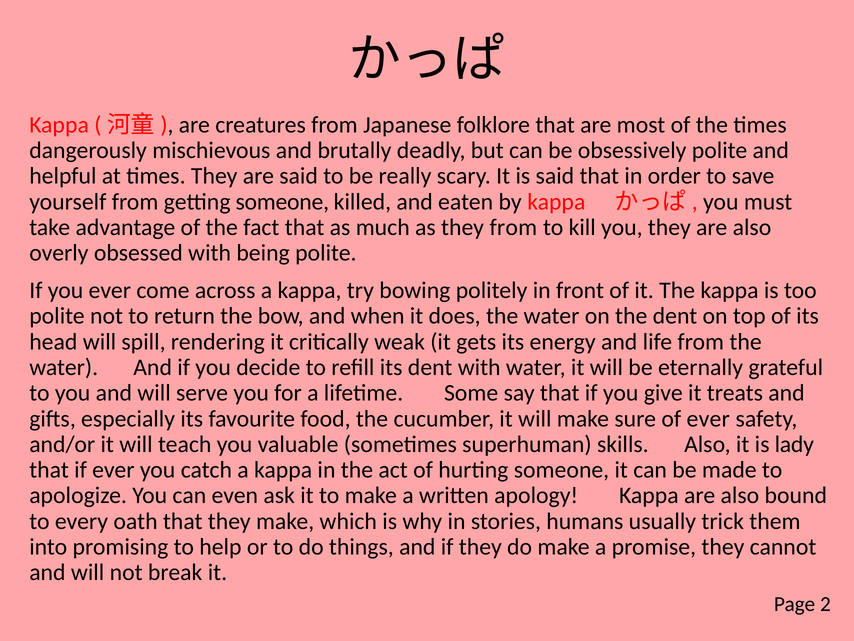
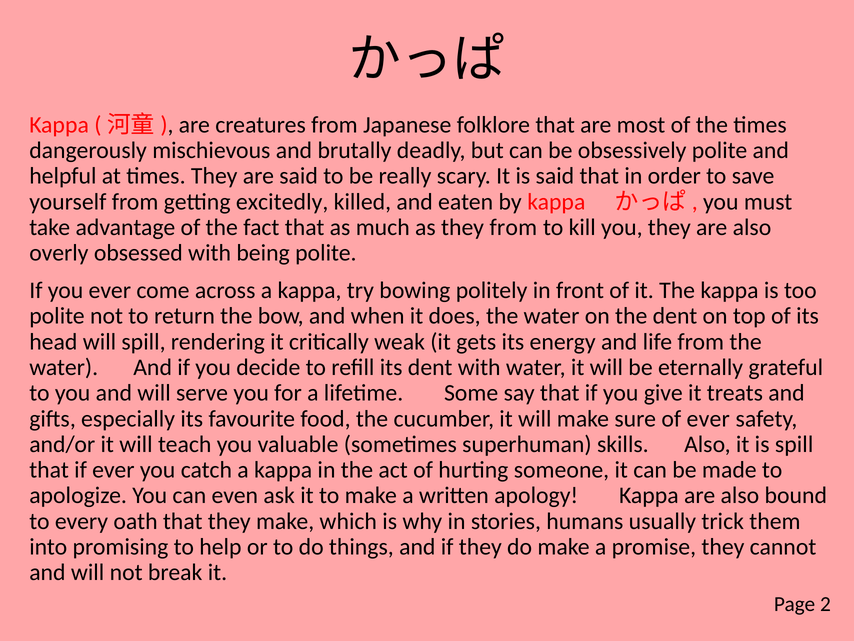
getting someone: someone -> excitedly
is lady: lady -> spill
